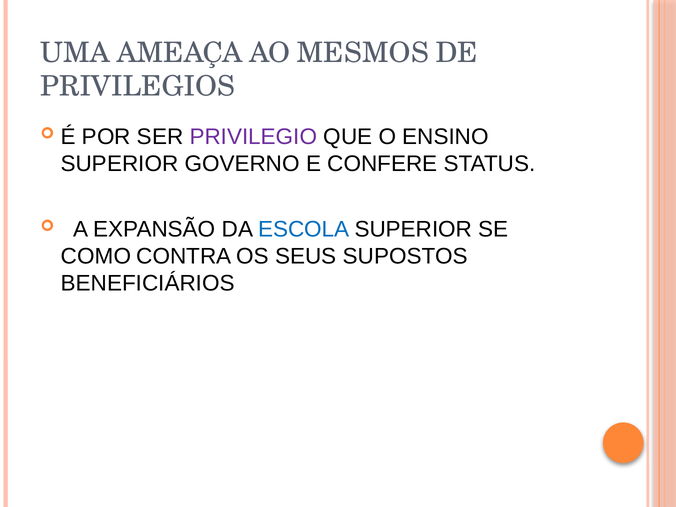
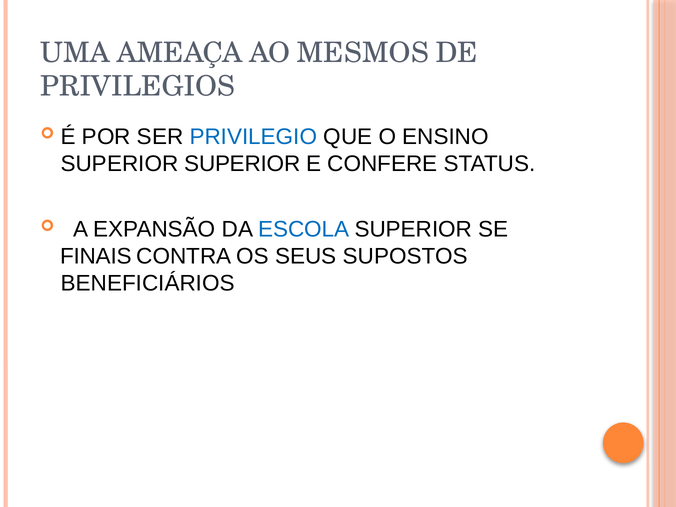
PRIVILEGIO colour: purple -> blue
SUPERIOR GOVERNO: GOVERNO -> SUPERIOR
COMO: COMO -> FINAIS
